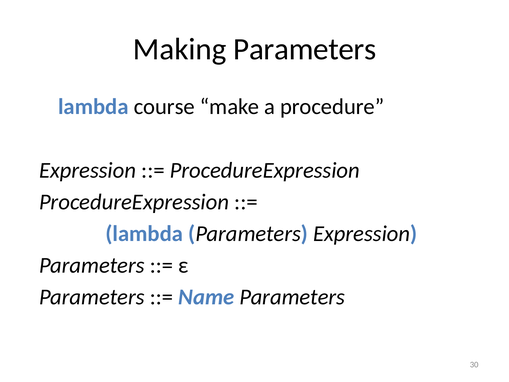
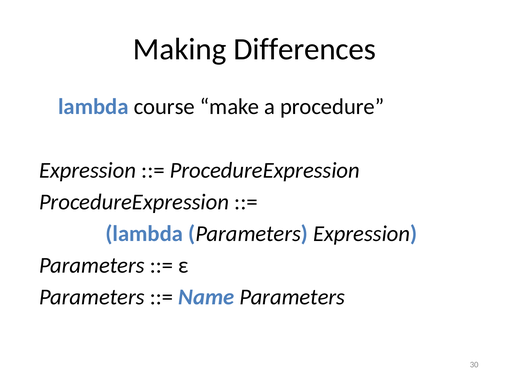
Making Parameters: Parameters -> Differences
